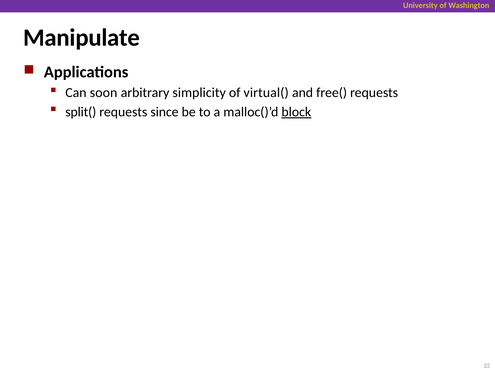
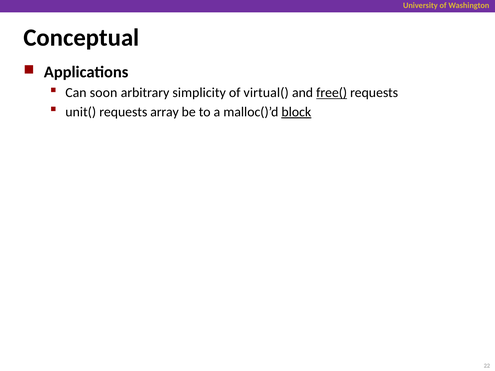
Manipulate: Manipulate -> Conceptual
free( underline: none -> present
split(: split( -> unit(
since: since -> array
